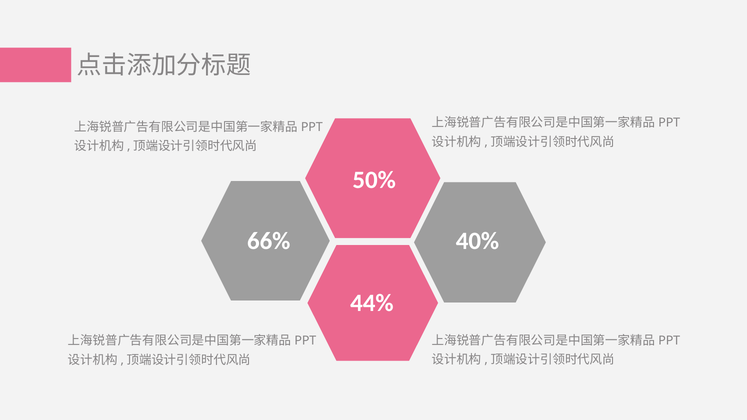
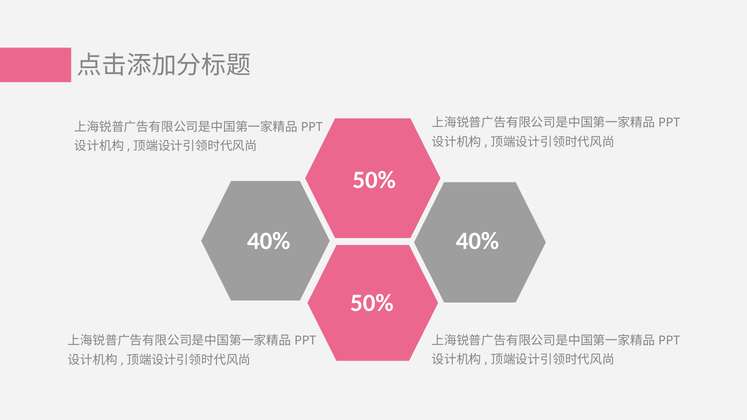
66% at (269, 241): 66% -> 40%
44% at (372, 303): 44% -> 50%
